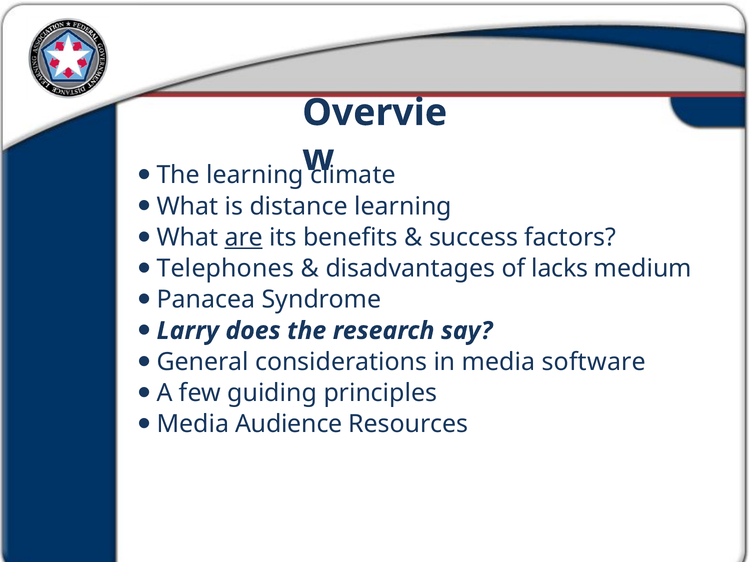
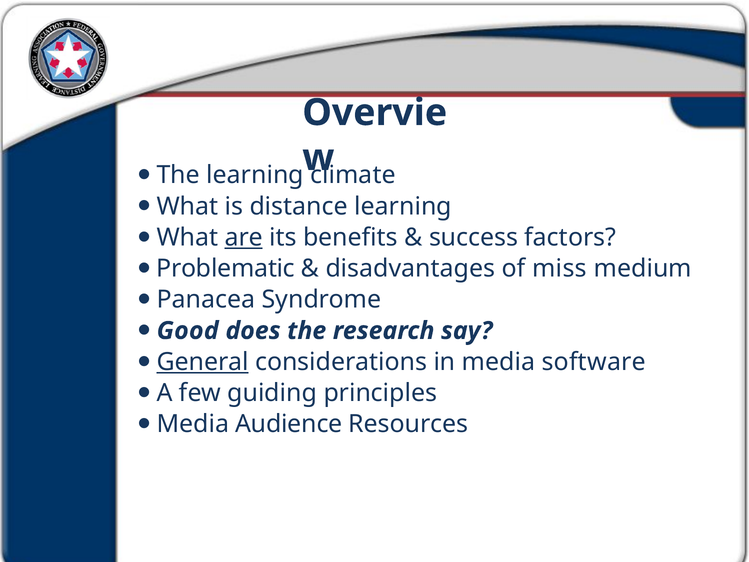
Telephones: Telephones -> Problematic
lacks: lacks -> miss
Larry: Larry -> Good
General underline: none -> present
